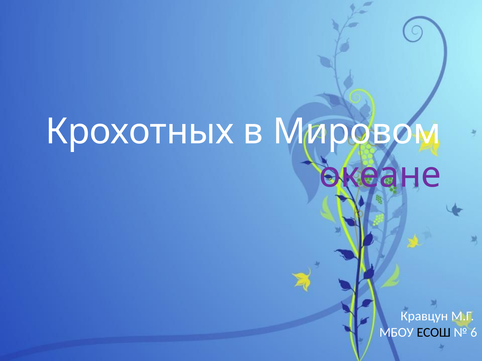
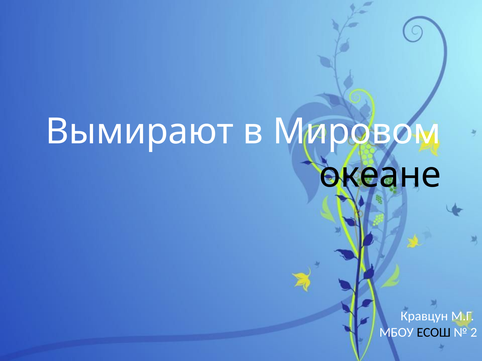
Крохотных: Крохотных -> Вымирают
океане colour: purple -> black
6: 6 -> 2
